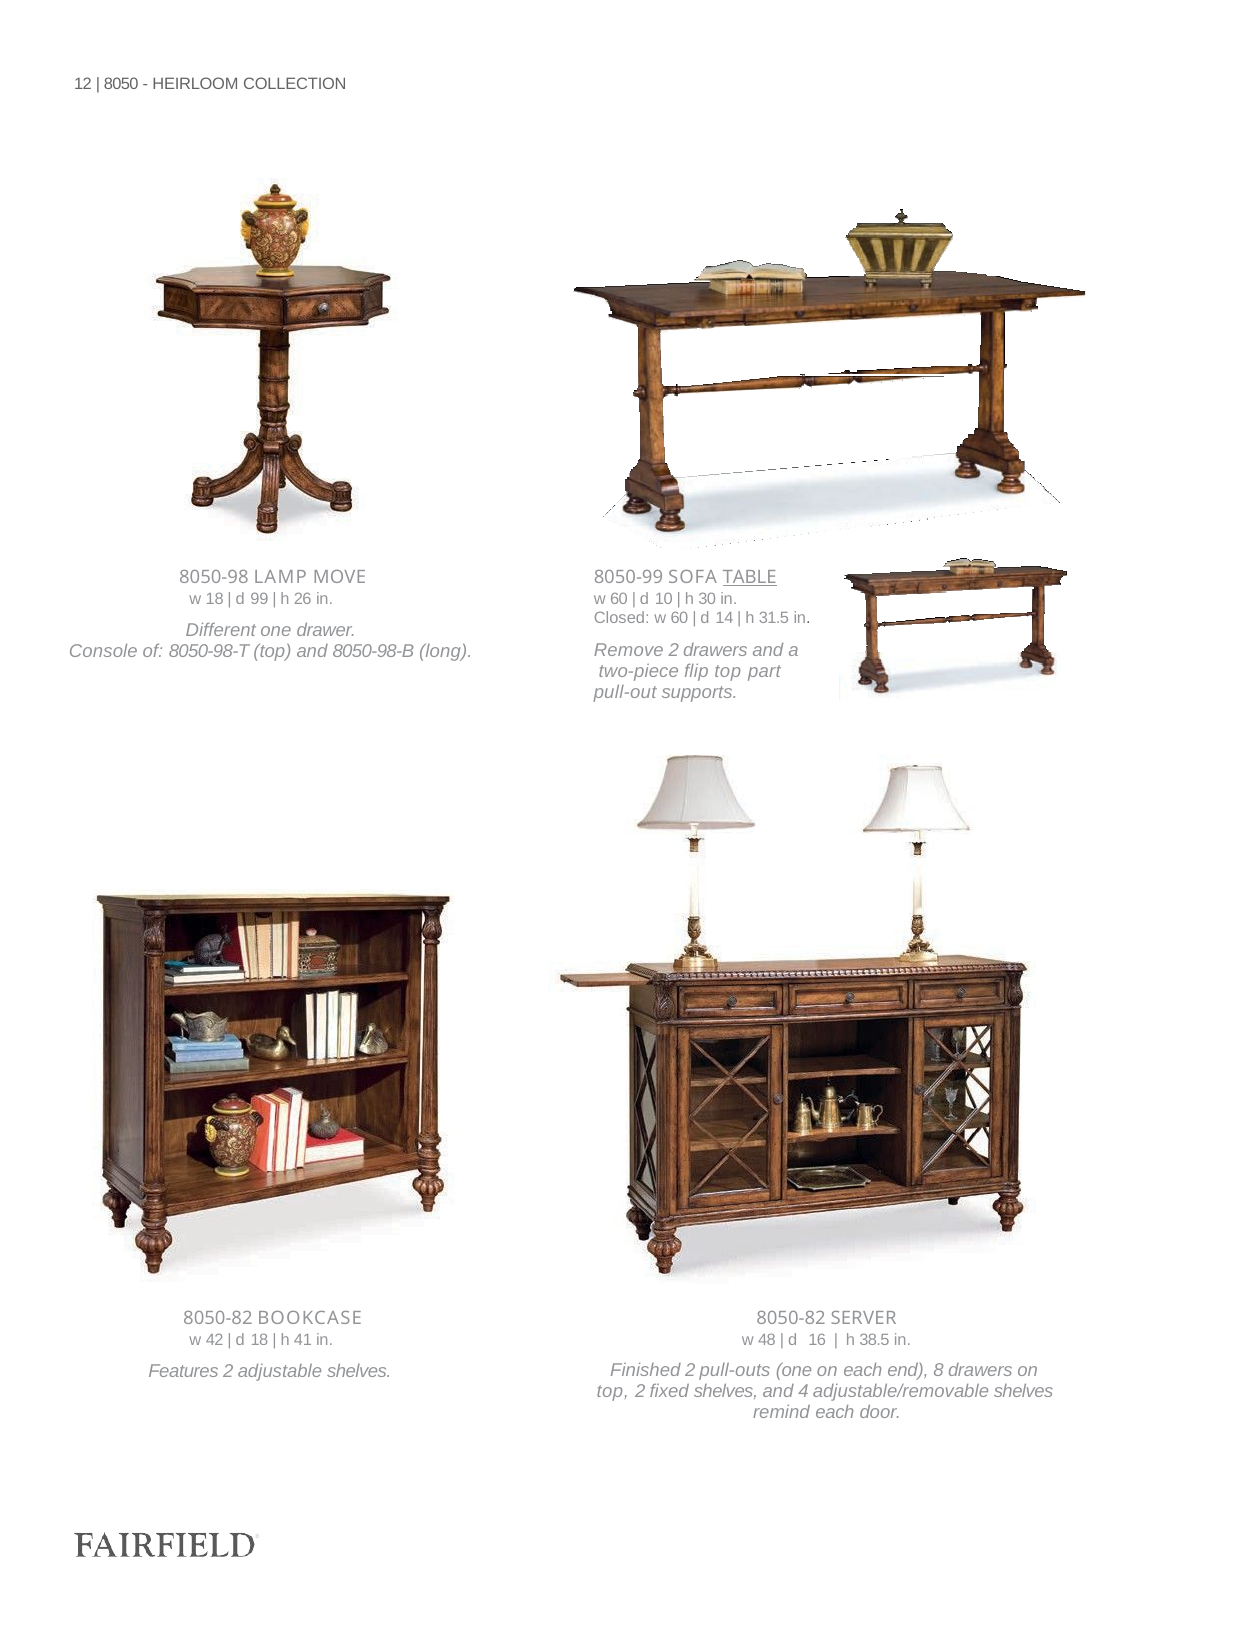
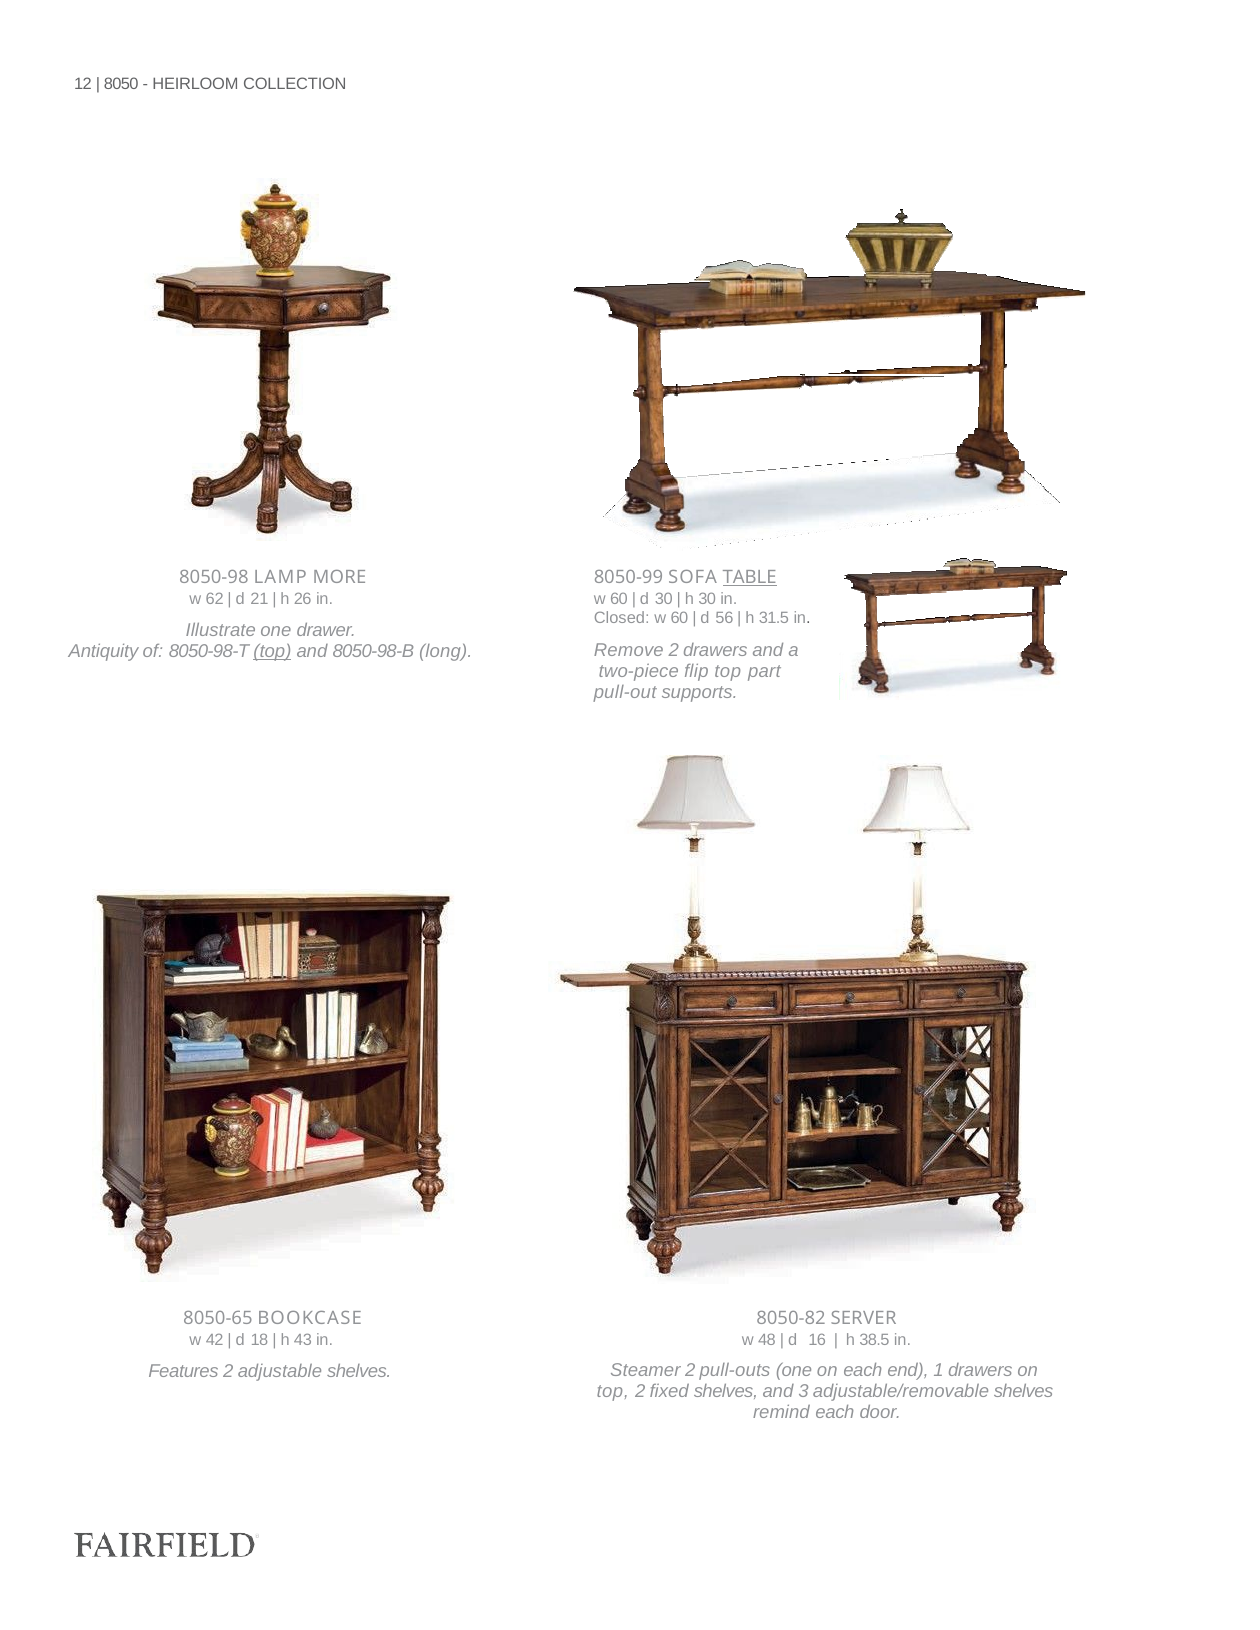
MOVE: MOVE -> MORE
w 18: 18 -> 62
99: 99 -> 21
d 10: 10 -> 30
14: 14 -> 56
Different: Different -> Illustrate
Console: Console -> Antiquity
top at (272, 651) underline: none -> present
8050-82 at (218, 1319): 8050-82 -> 8050-65
41: 41 -> 43
Finished: Finished -> Steamer
8: 8 -> 1
4: 4 -> 3
